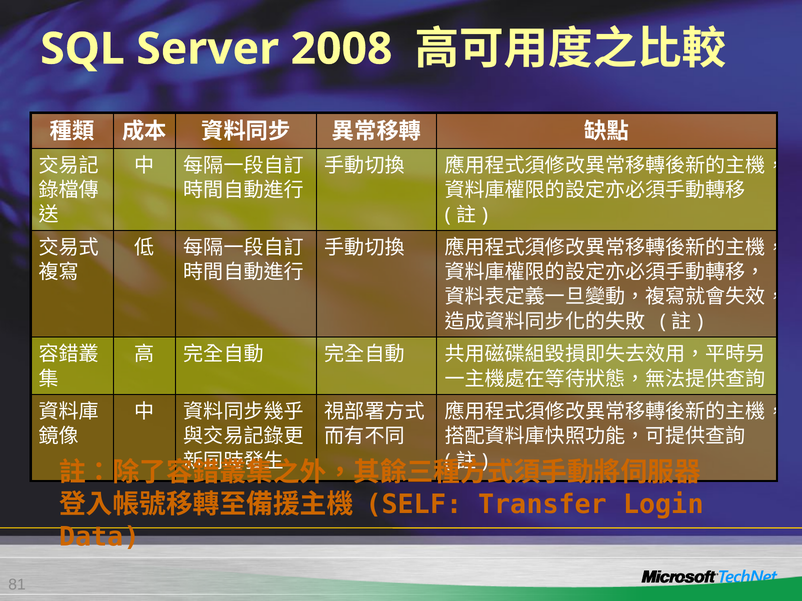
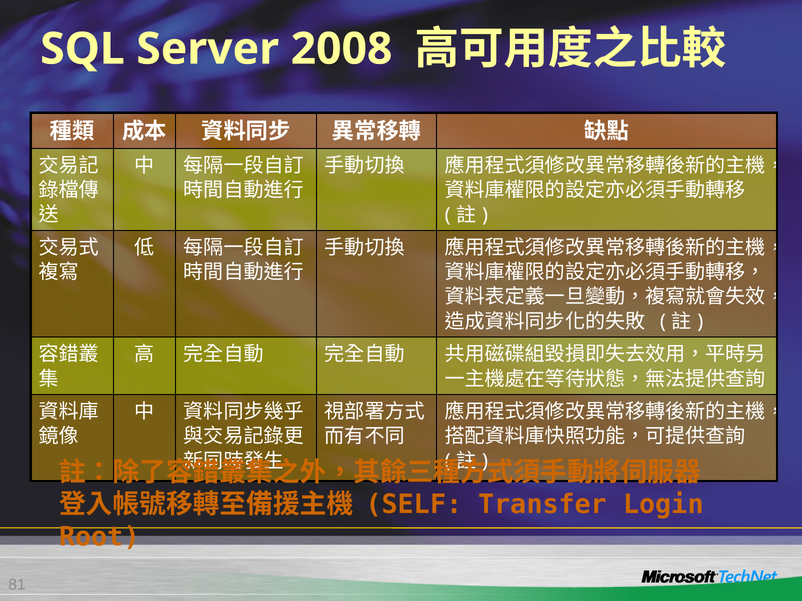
Data: Data -> Root
